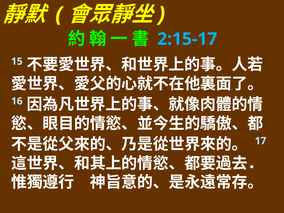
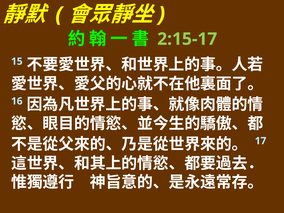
2:15-17 colour: light blue -> light green
